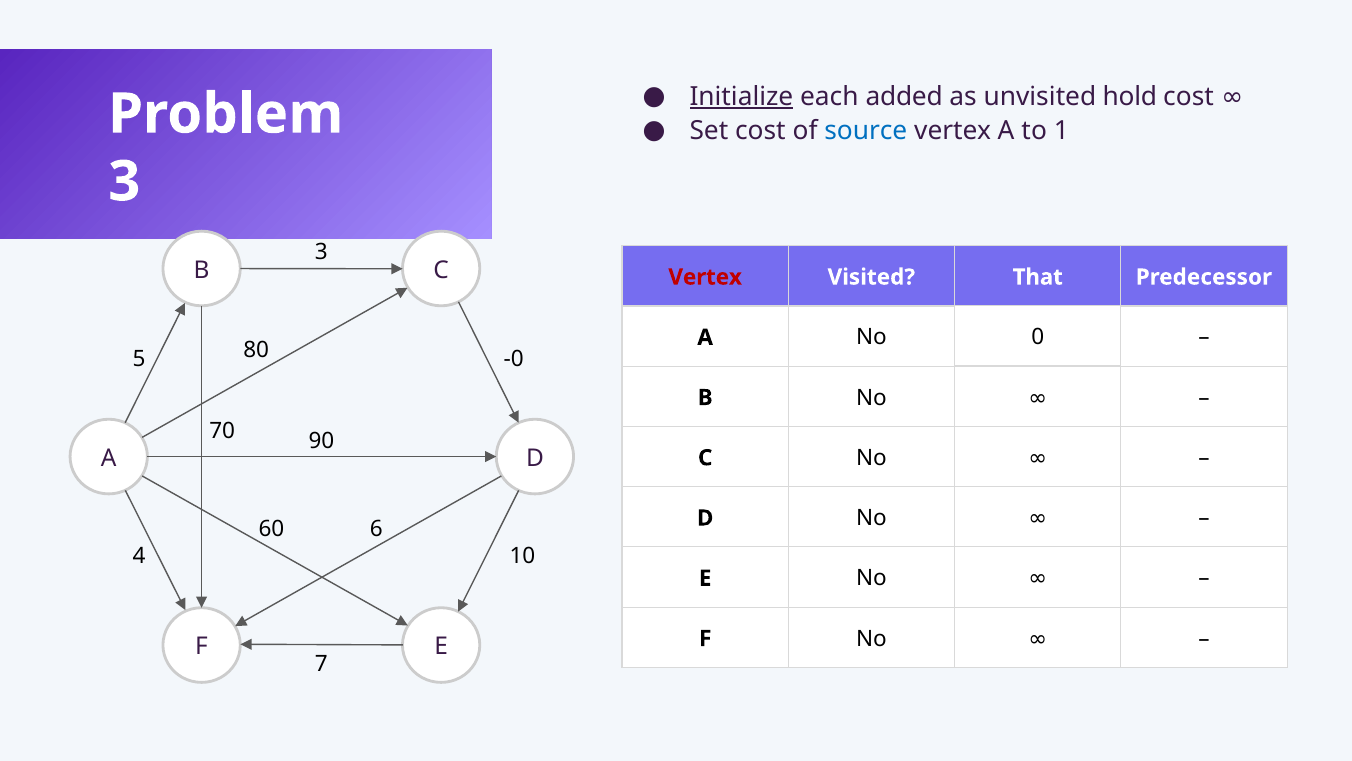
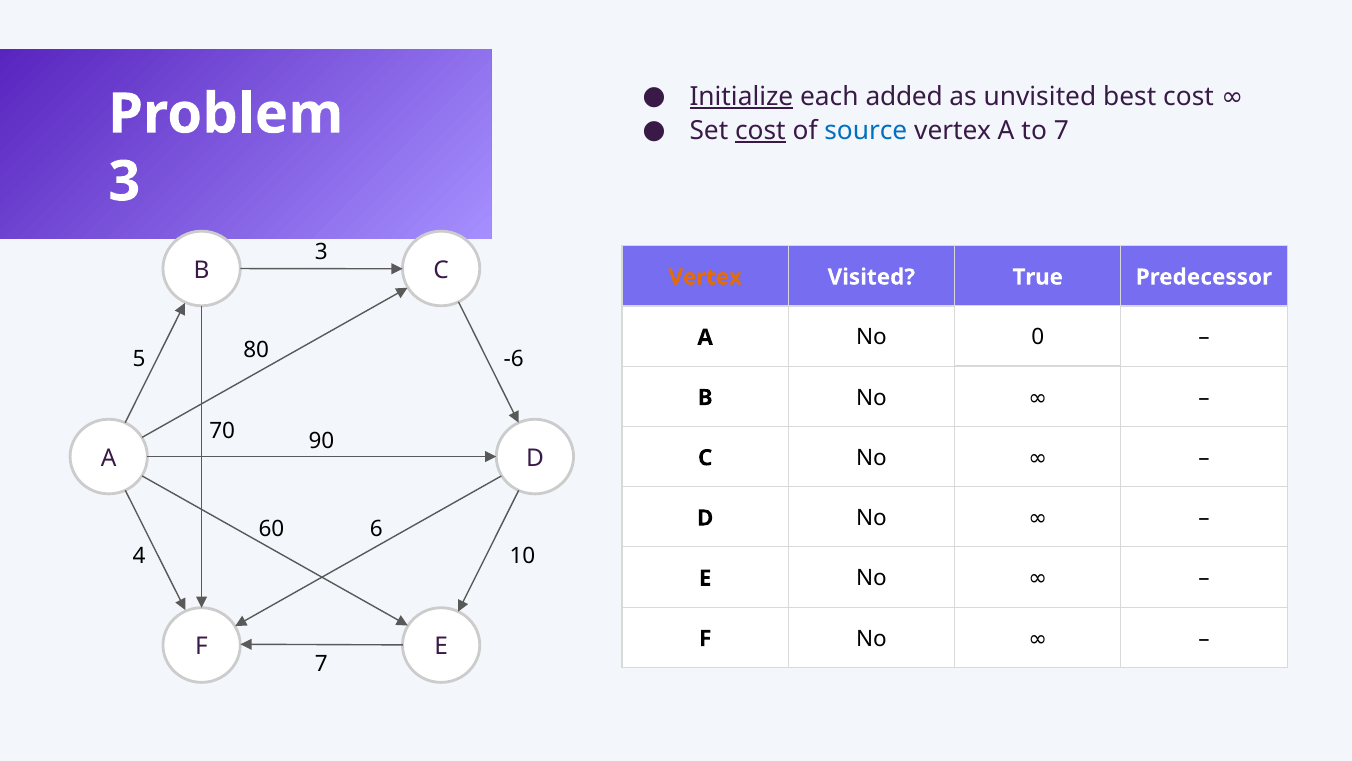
hold: hold -> best
cost at (760, 131) underline: none -> present
to 1: 1 -> 7
Vertex at (705, 277) colour: red -> orange
That: That -> True
-0: -0 -> -6
